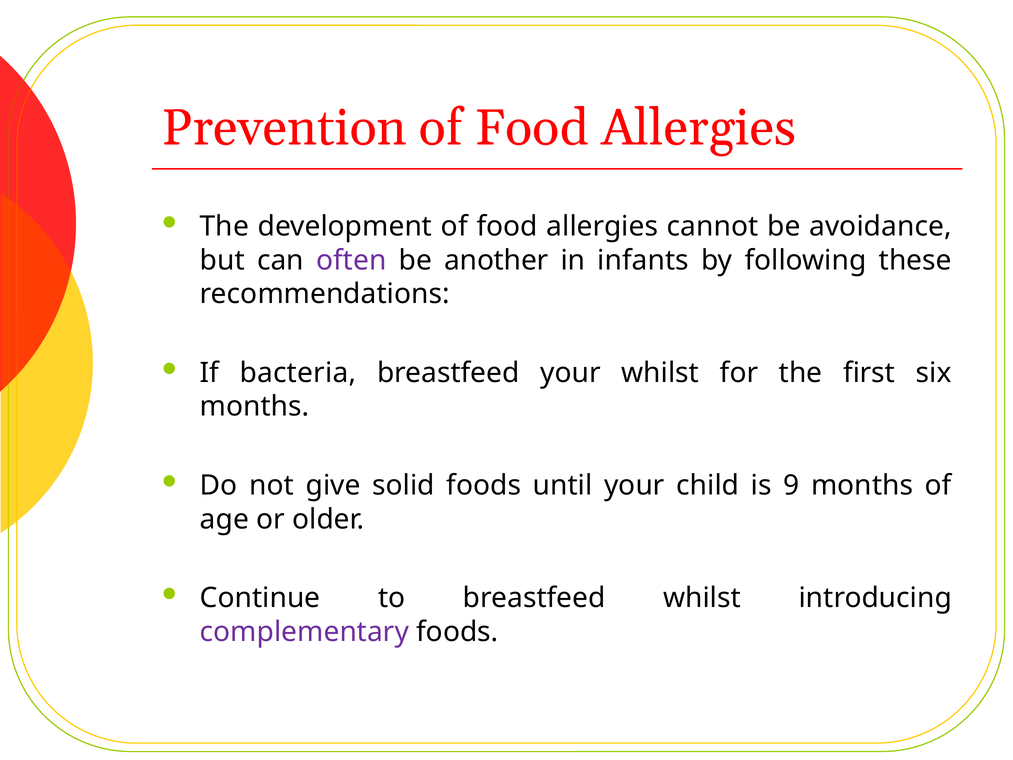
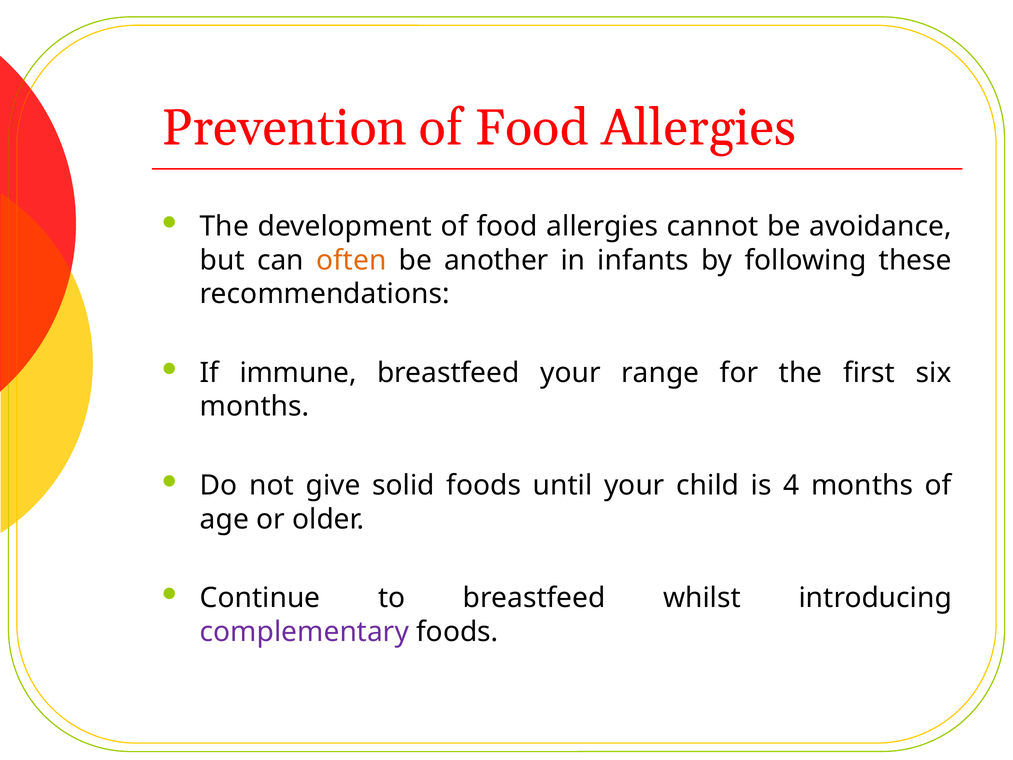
often colour: purple -> orange
bacteria: bacteria -> immune
your whilst: whilst -> range
9: 9 -> 4
